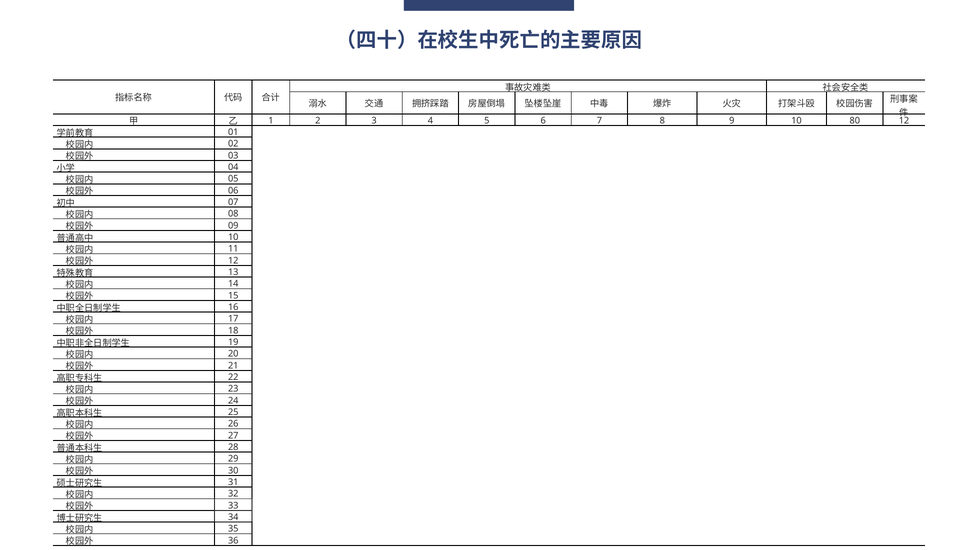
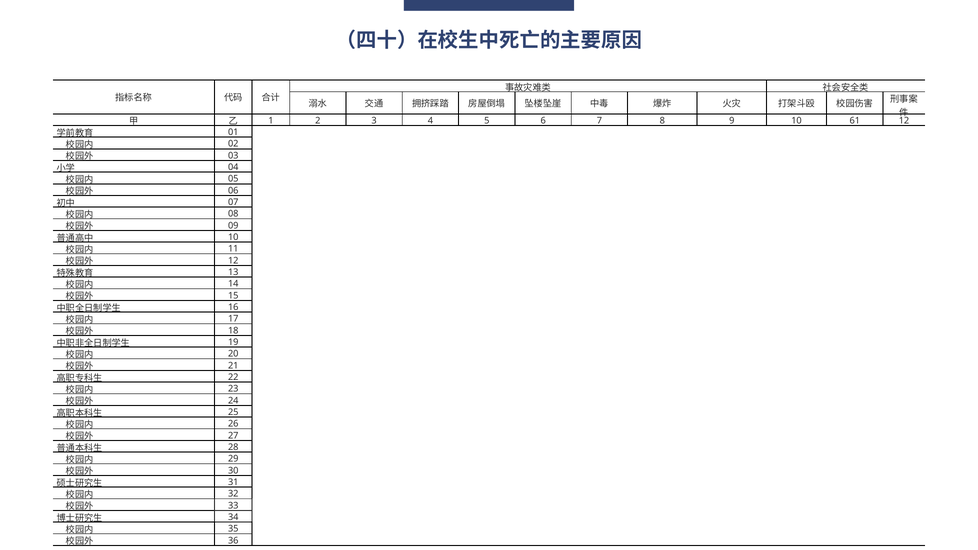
80: 80 -> 61
